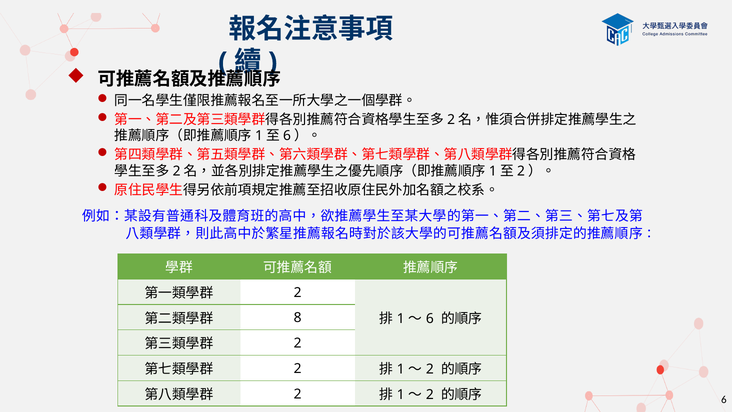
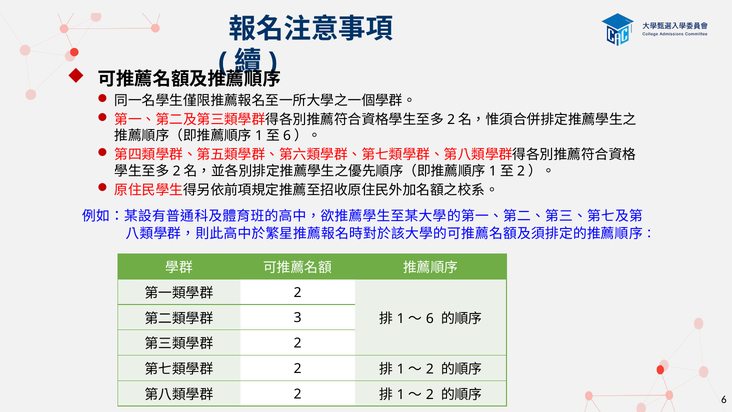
8: 8 -> 3
